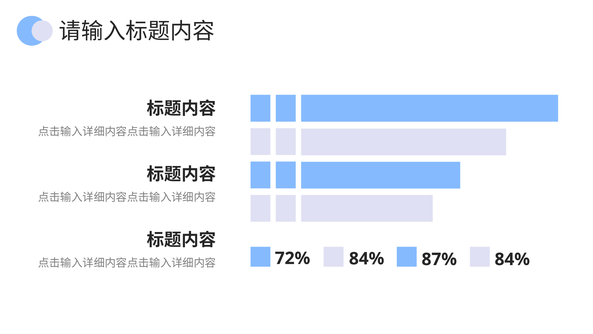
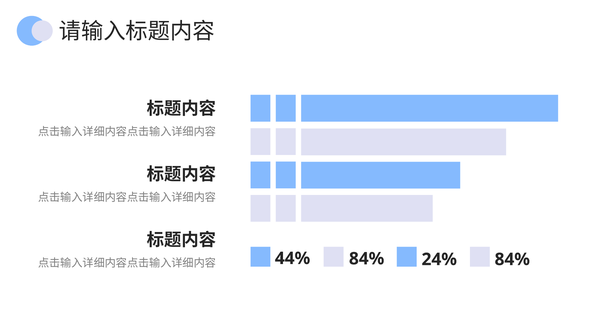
72%: 72% -> 44%
87%: 87% -> 24%
